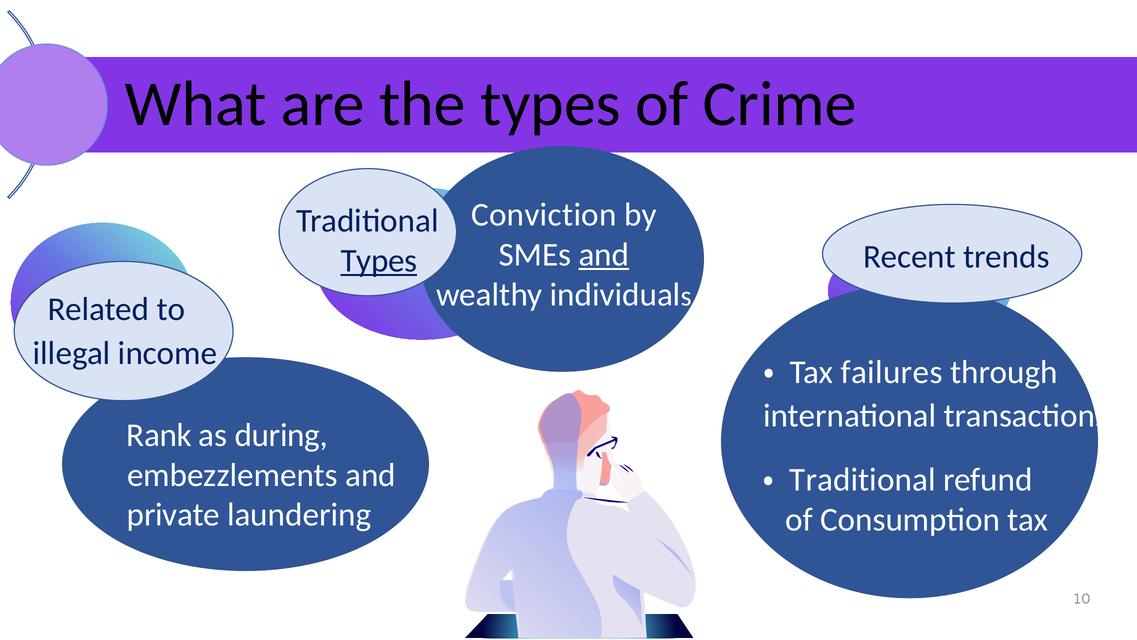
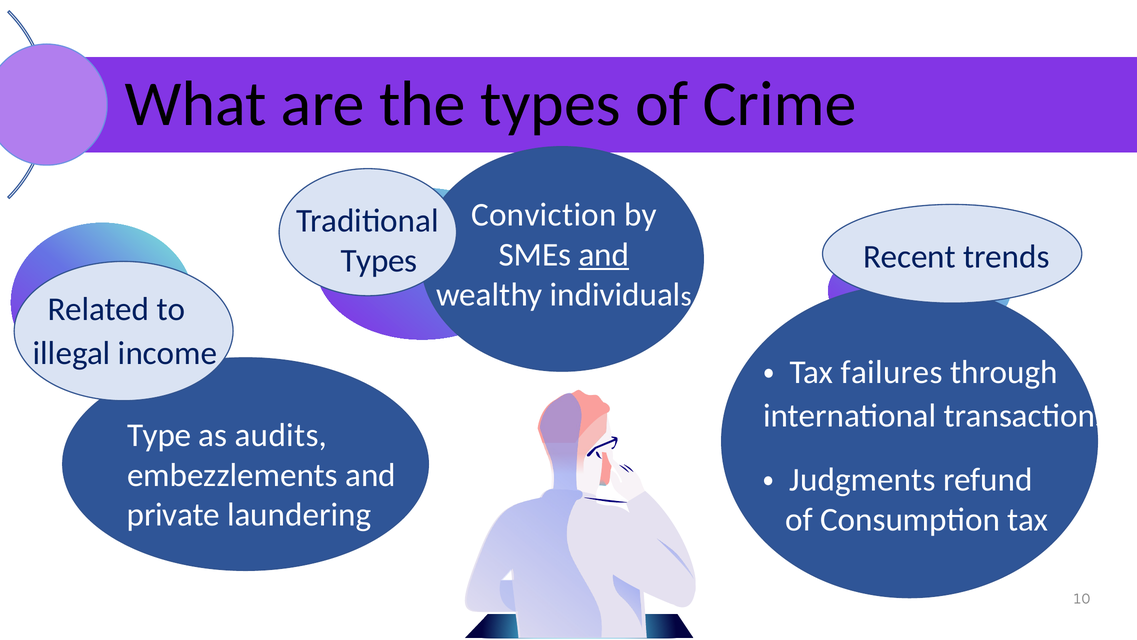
Types at (379, 260) underline: present -> none
Rank: Rank -> Type
during: during -> audits
Traditional at (862, 480): Traditional -> Judgments
